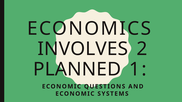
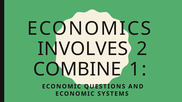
PLANNED: PLANNED -> COMBINE
